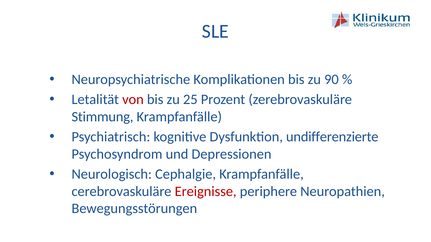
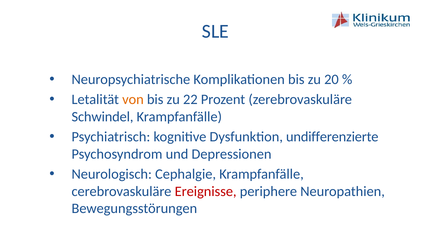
90: 90 -> 20
von colour: red -> orange
25: 25 -> 22
Stimmung: Stimmung -> Schwindel
